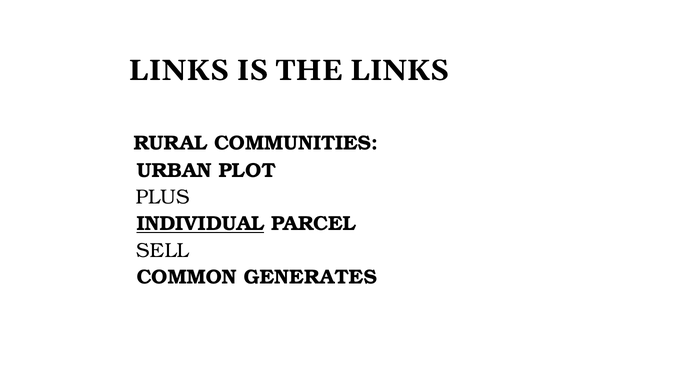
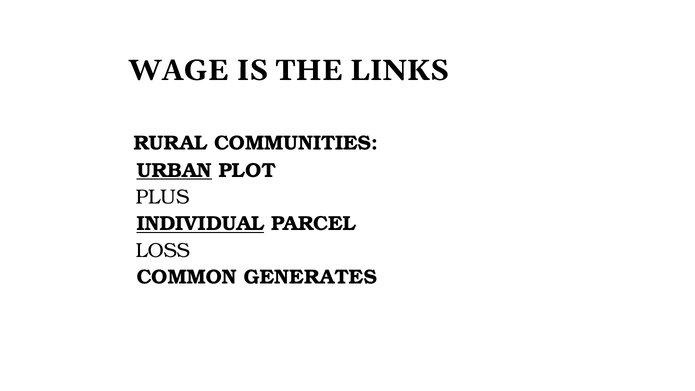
LINKS at (179, 70): LINKS -> WAGE
URBAN underline: none -> present
SELL: SELL -> LOSS
